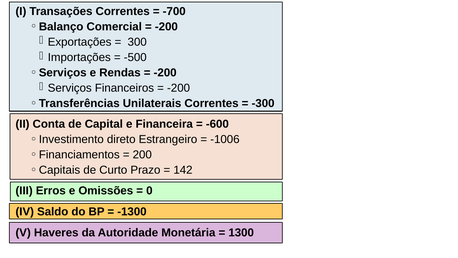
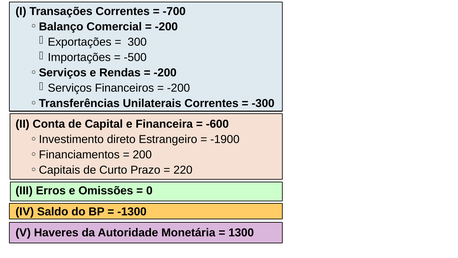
-1006: -1006 -> -1900
142: 142 -> 220
